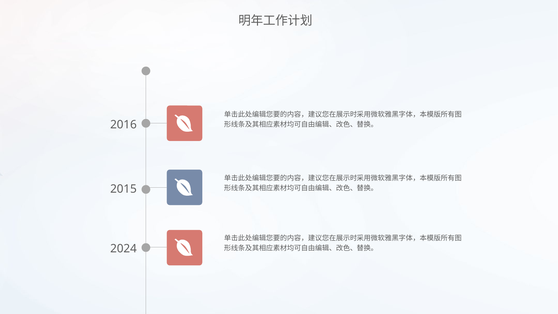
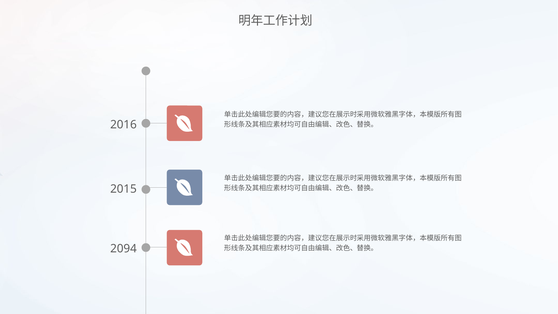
2024: 2024 -> 2094
